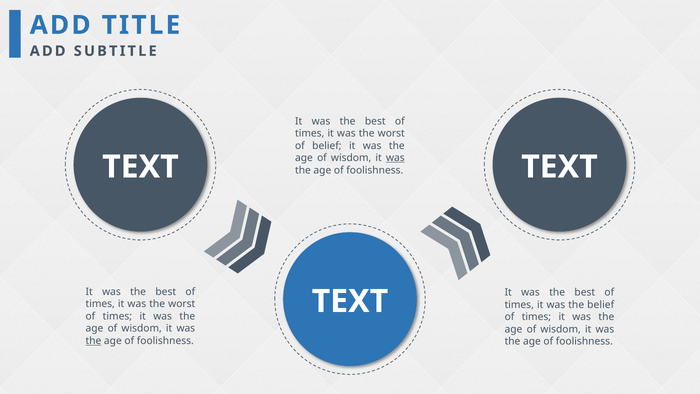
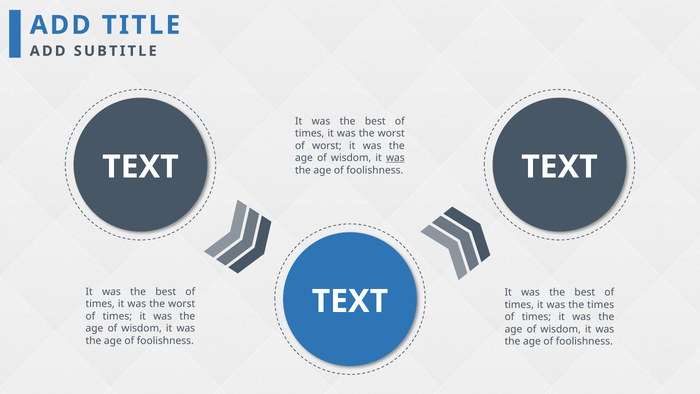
of belief: belief -> worst
the belief: belief -> times
the at (93, 341) underline: present -> none
